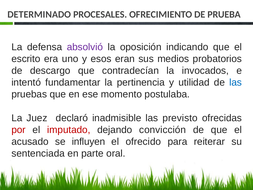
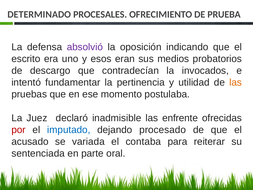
las at (236, 82) colour: blue -> orange
previsto: previsto -> enfrente
imputado colour: red -> blue
convicción: convicción -> procesado
influyen: influyen -> variada
ofrecido: ofrecido -> contaba
